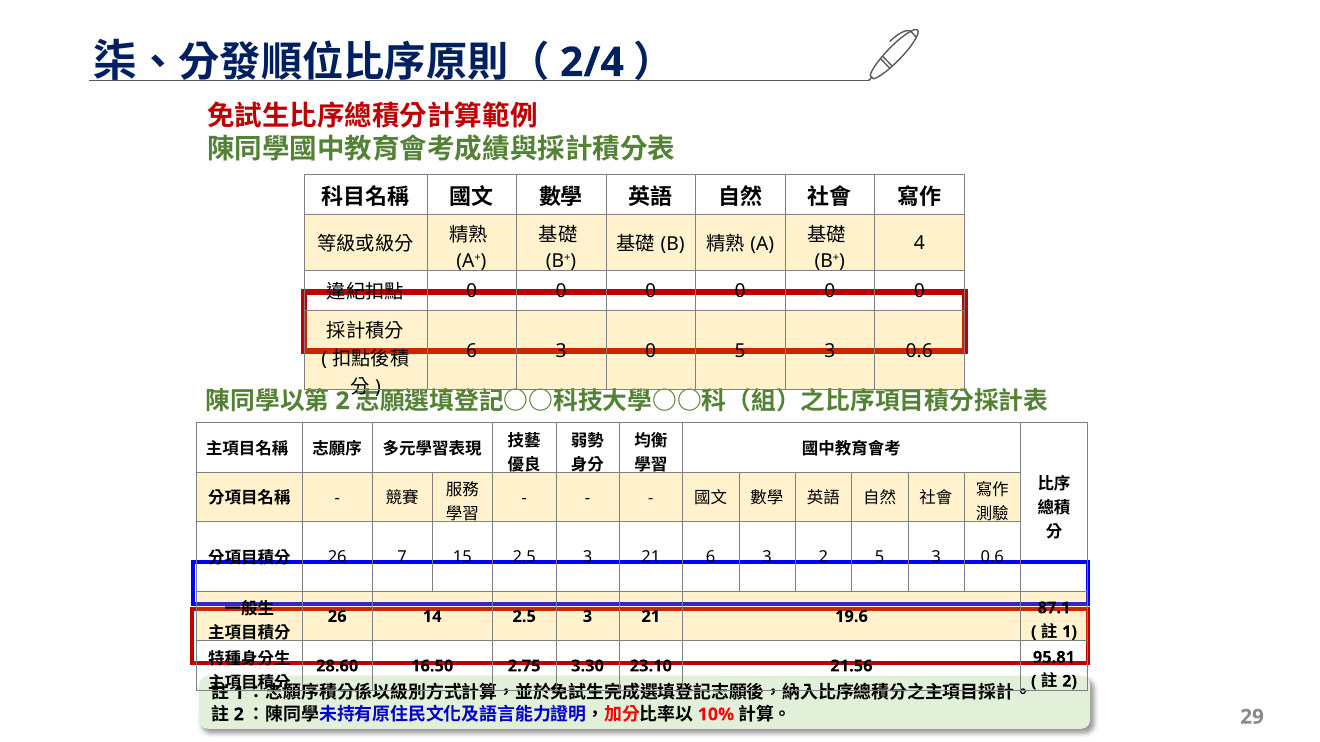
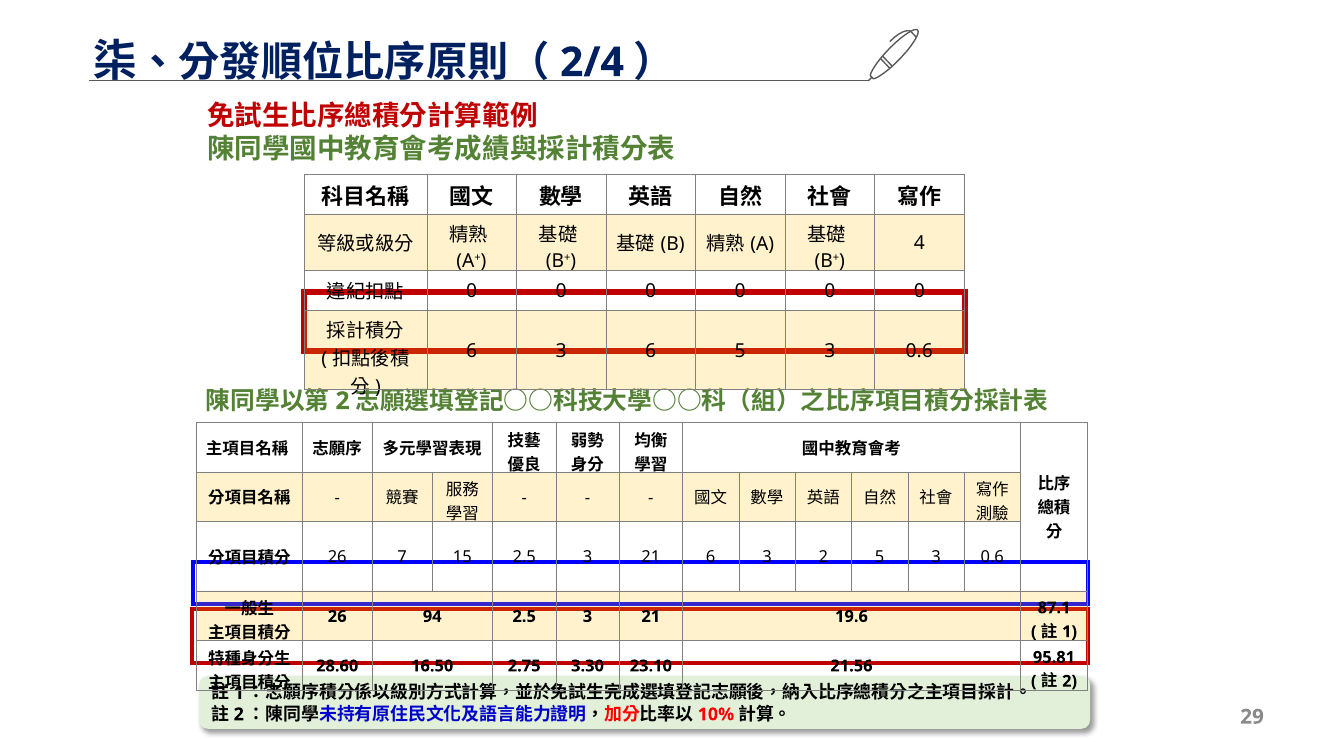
3 0: 0 -> 6
14: 14 -> 94
